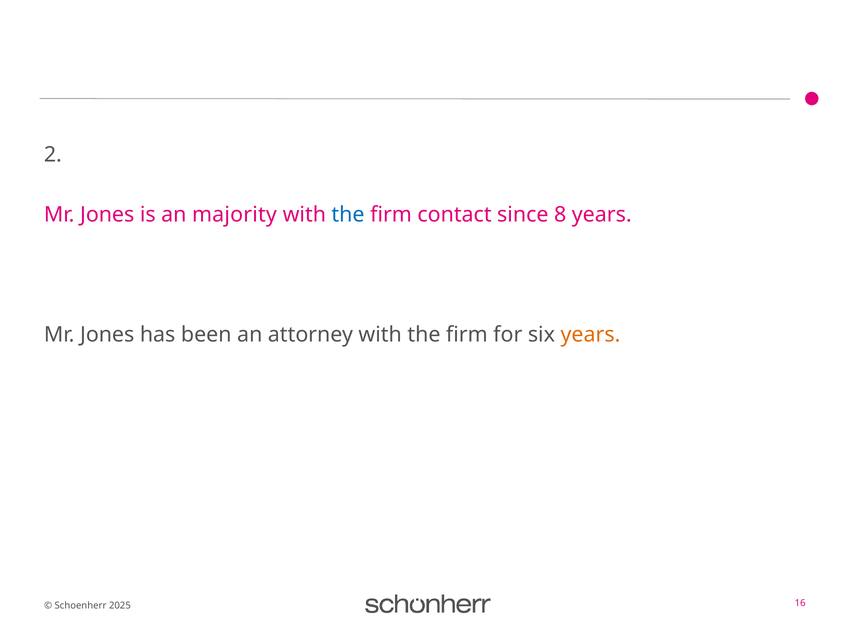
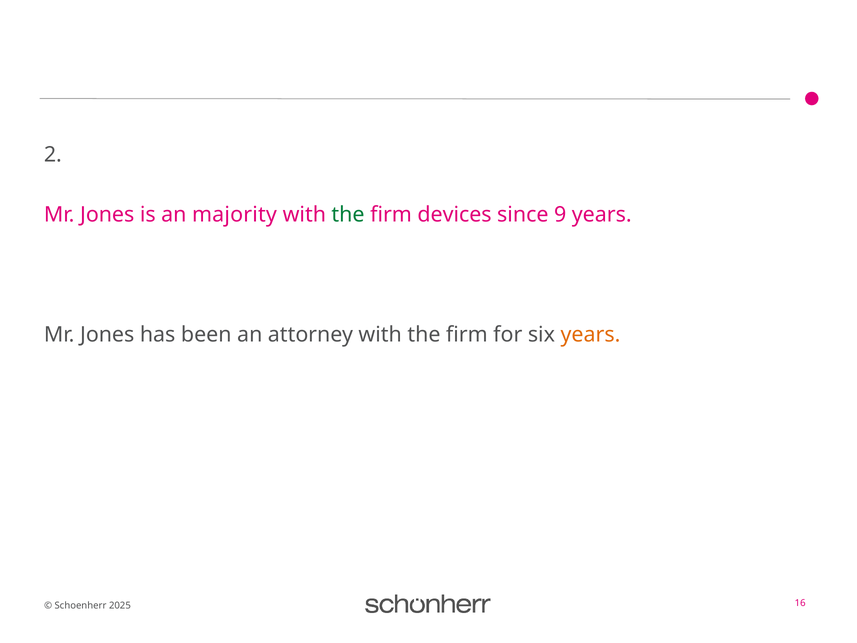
the at (348, 215) colour: blue -> green
contact: contact -> devices
8: 8 -> 9
